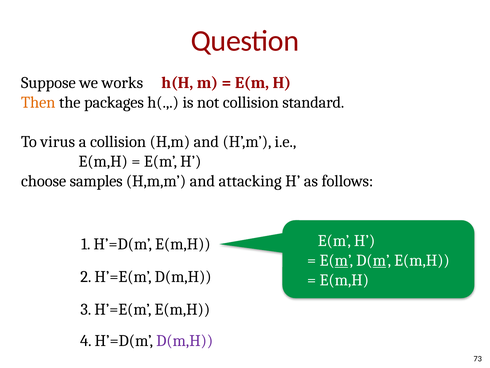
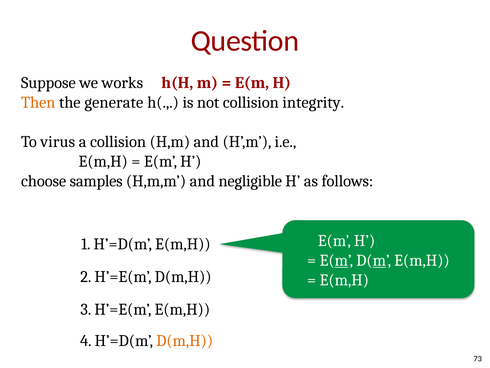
packages: packages -> generate
standard: standard -> integrity
attacking: attacking -> negligible
D(m,H at (185, 340) colour: purple -> orange
